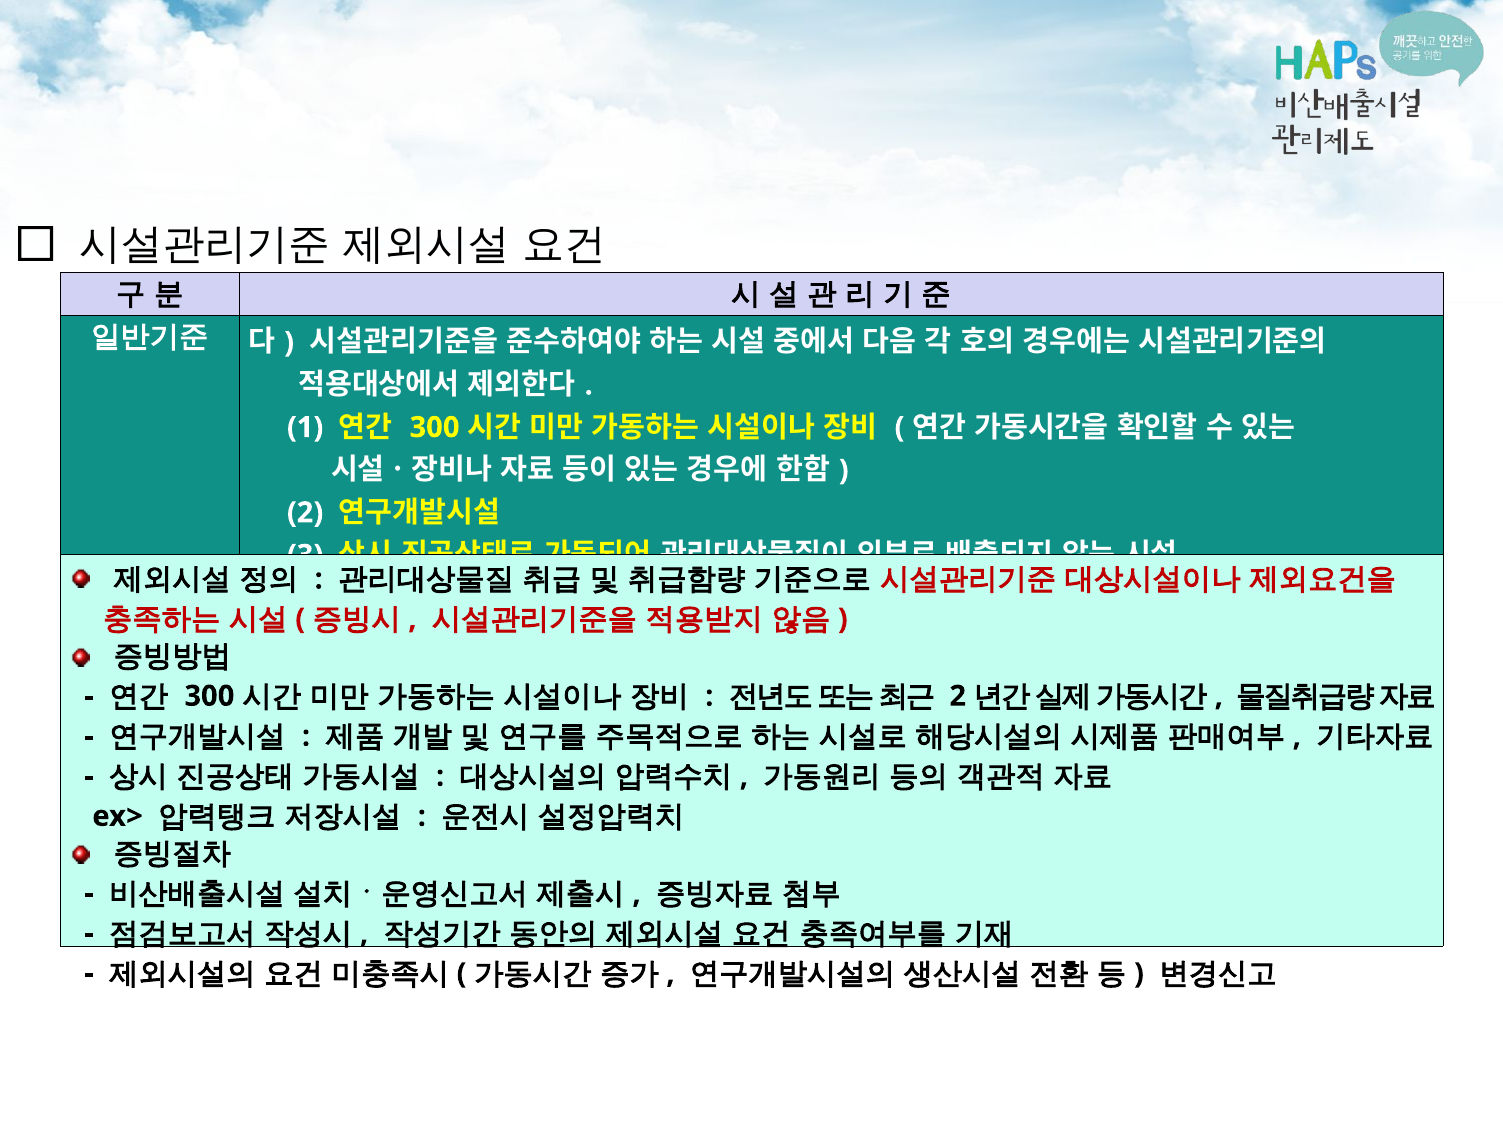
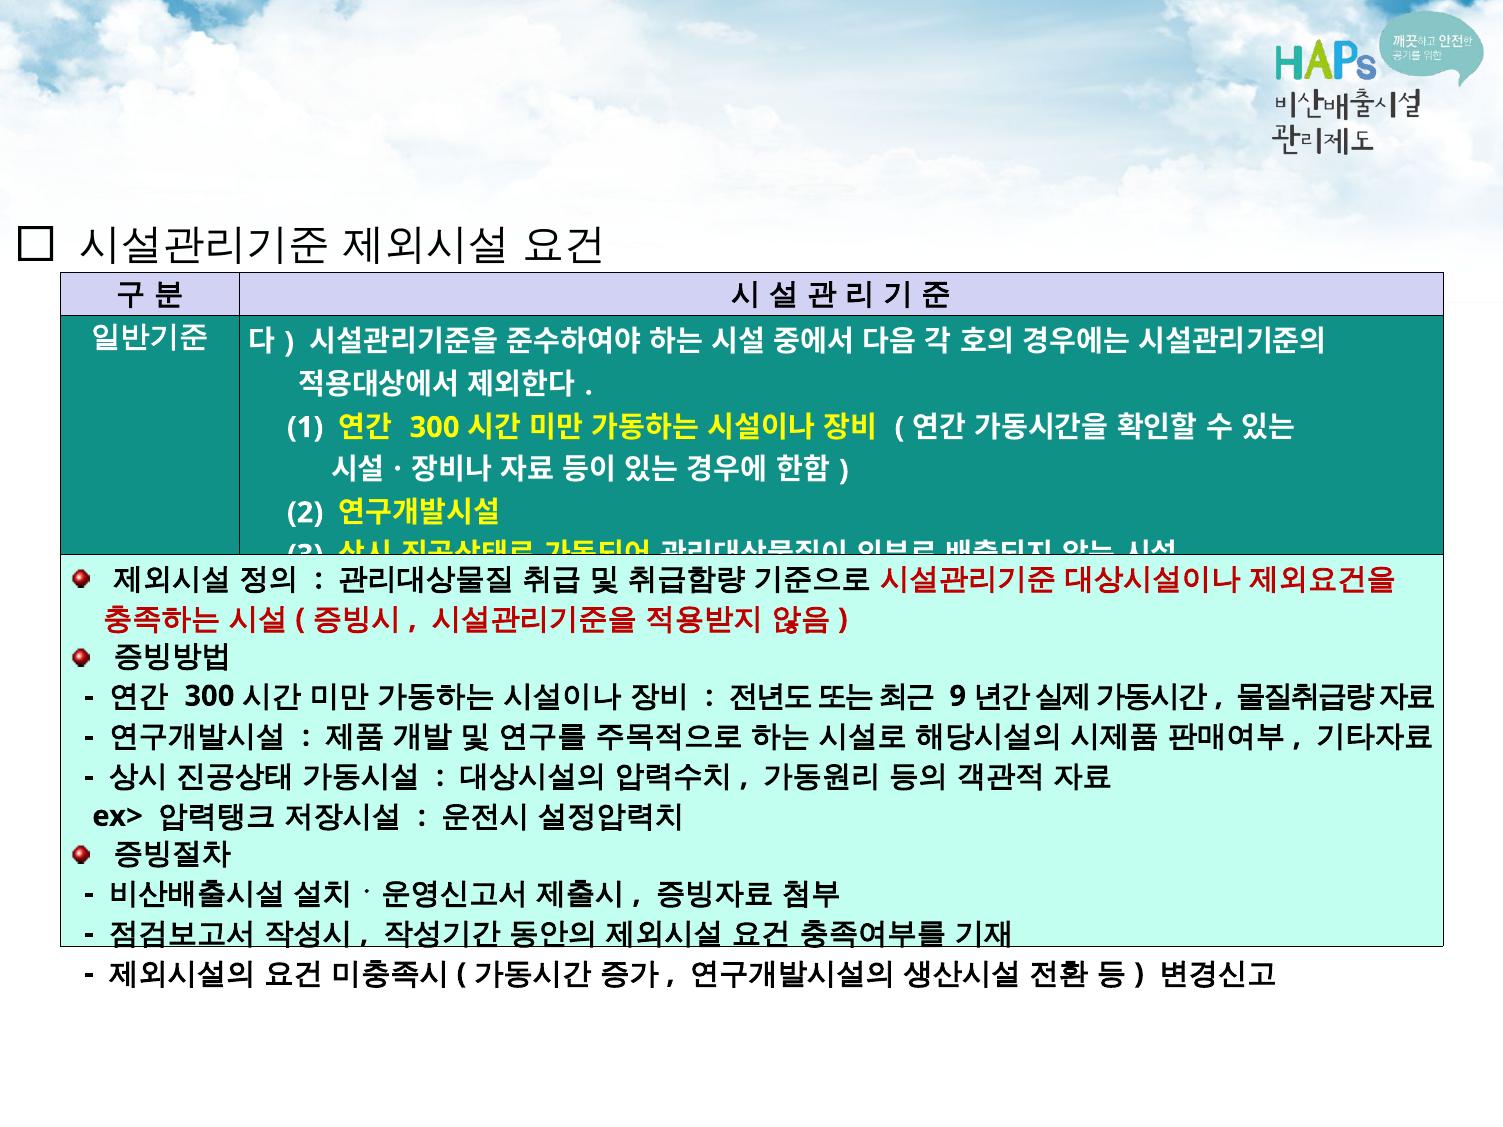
2 at (958, 696): 2 -> 9
